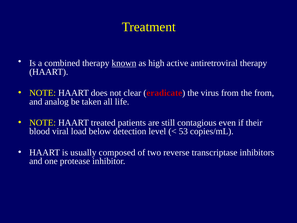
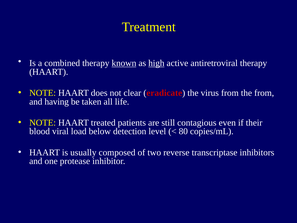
high underline: none -> present
analog: analog -> having
53: 53 -> 80
